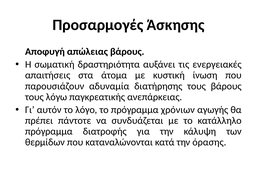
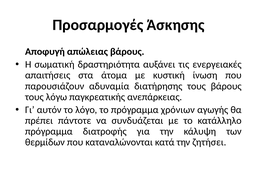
όρασης: όρασης -> ζητήσει
